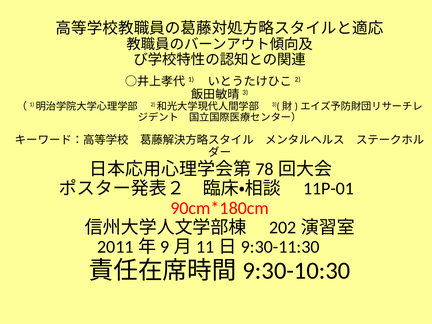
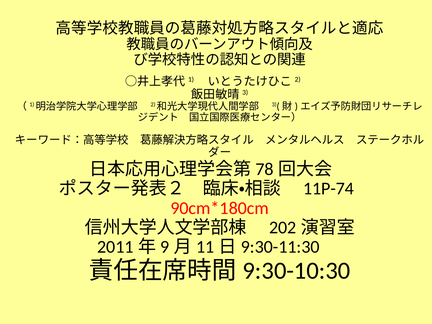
11P-01: 11P-01 -> 11P-74
